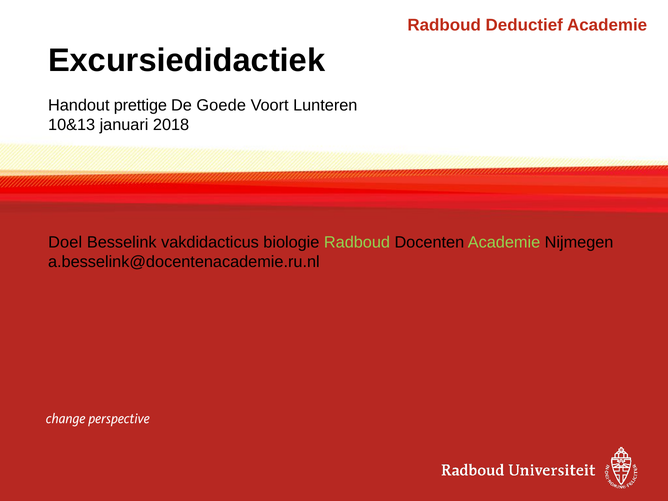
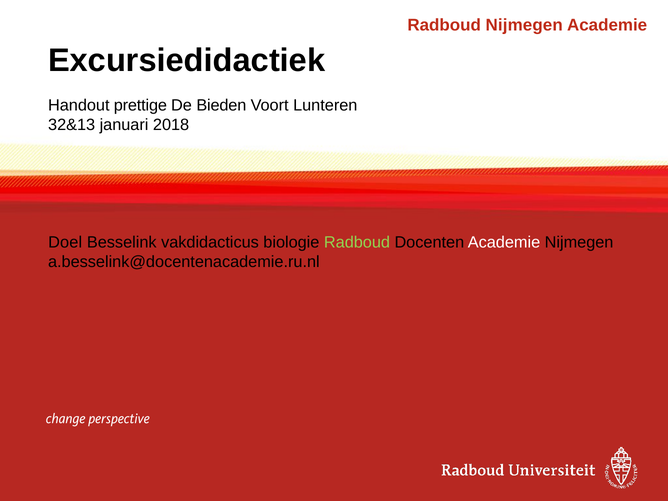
Radboud Deductief: Deductief -> Nijmegen
Goede: Goede -> Bieden
10&13: 10&13 -> 32&13
Academie at (504, 242) colour: light green -> white
